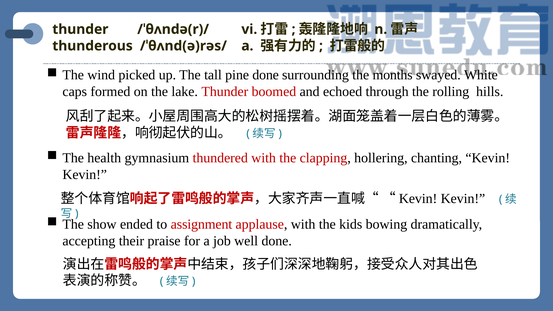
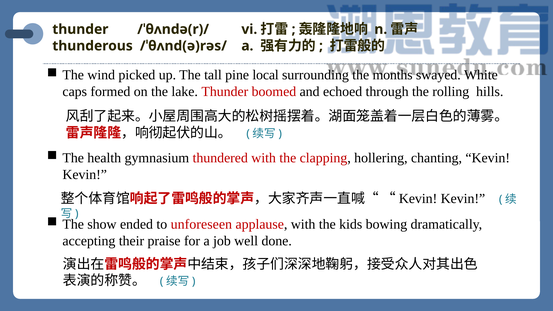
pine done: done -> local
assignment: assignment -> unforeseen
